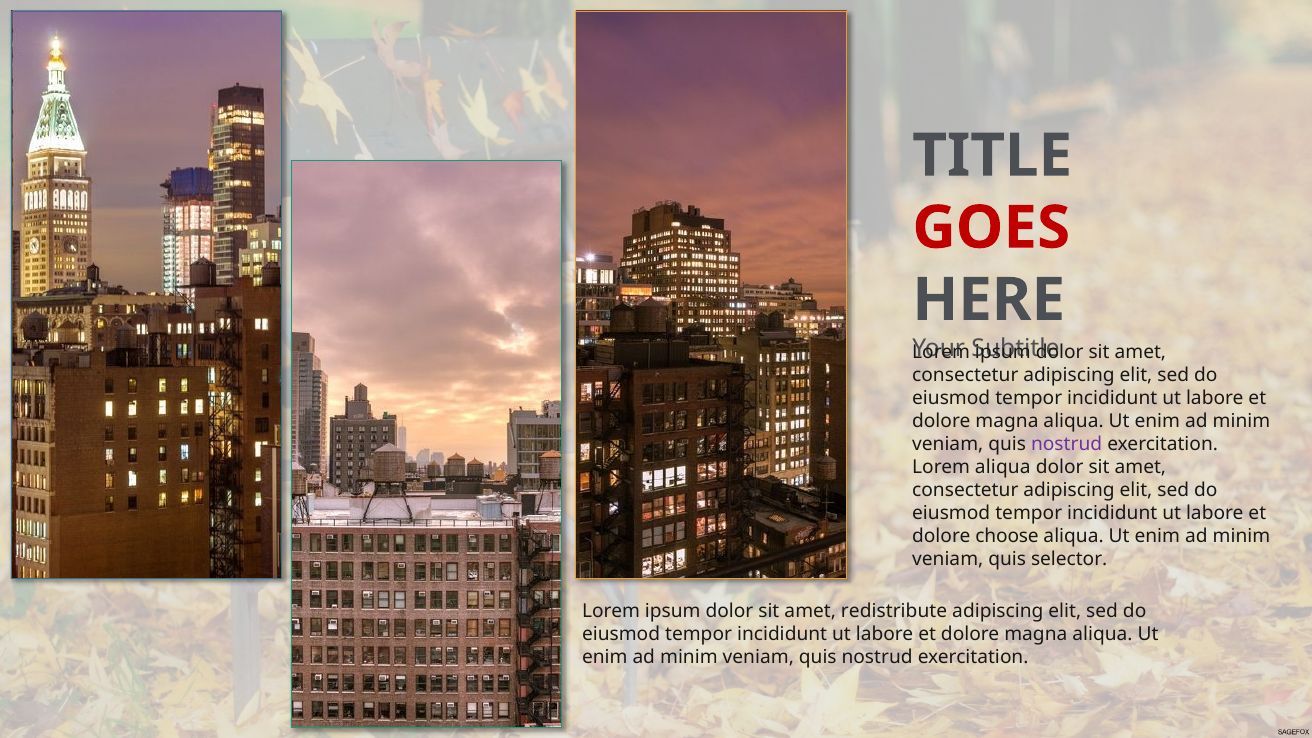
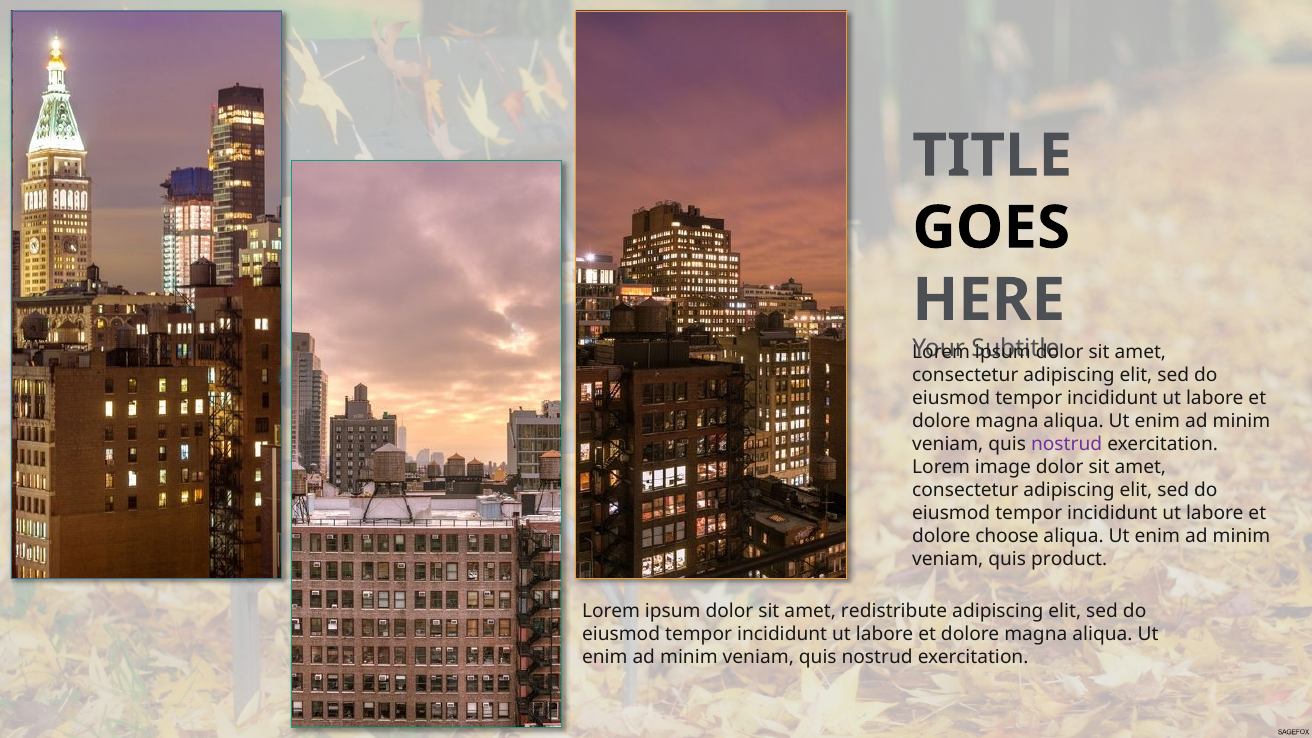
GOES colour: red -> black
Lorem aliqua: aliqua -> image
selector: selector -> product
